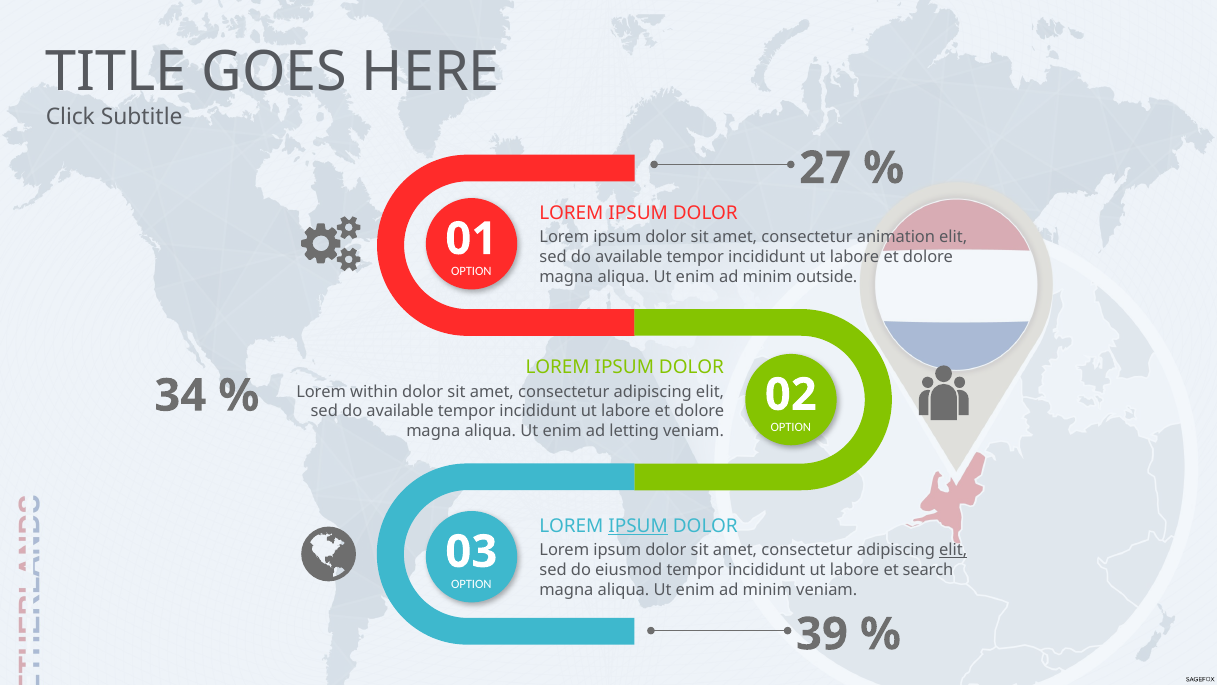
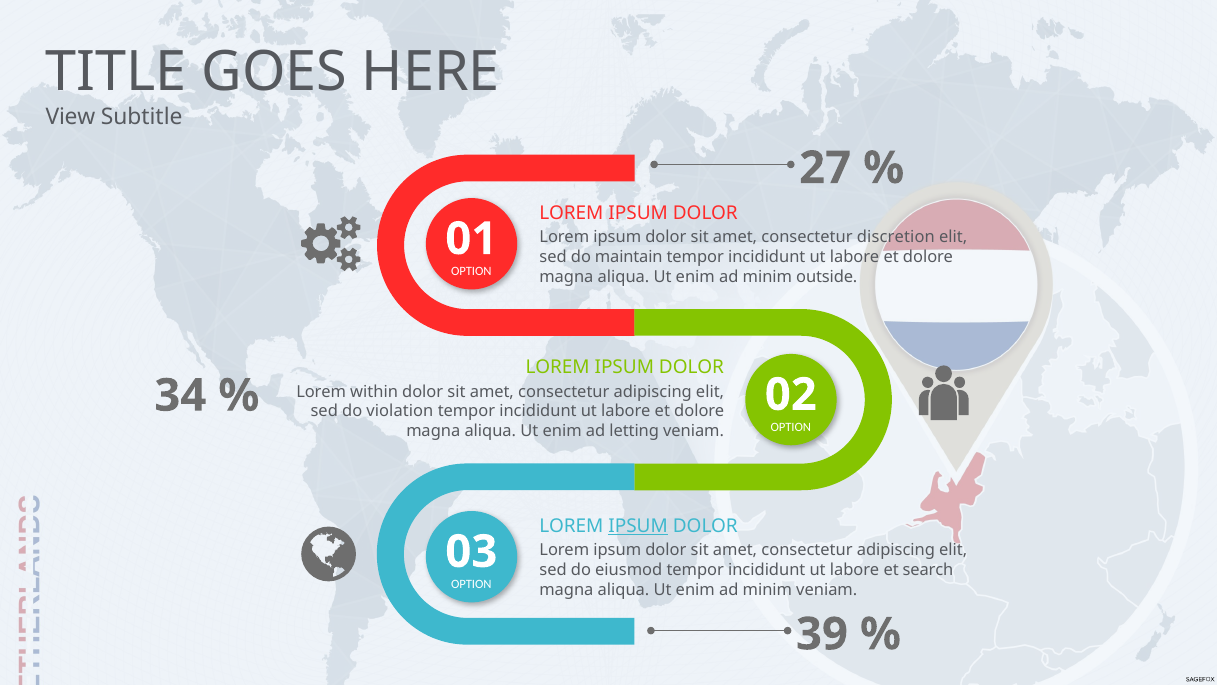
Click: Click -> View
animation: animation -> discretion
available at (629, 257): available -> maintain
available at (400, 411): available -> violation
elit at (953, 550) underline: present -> none
